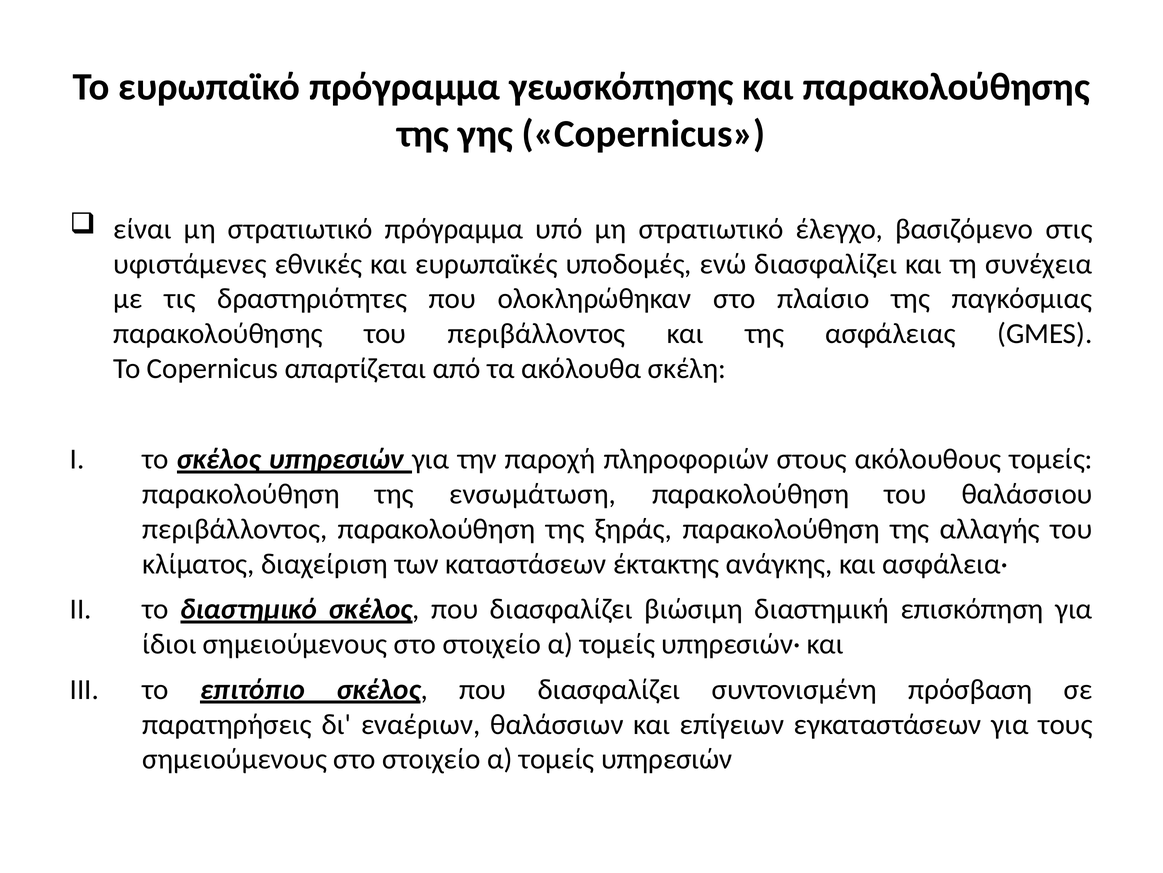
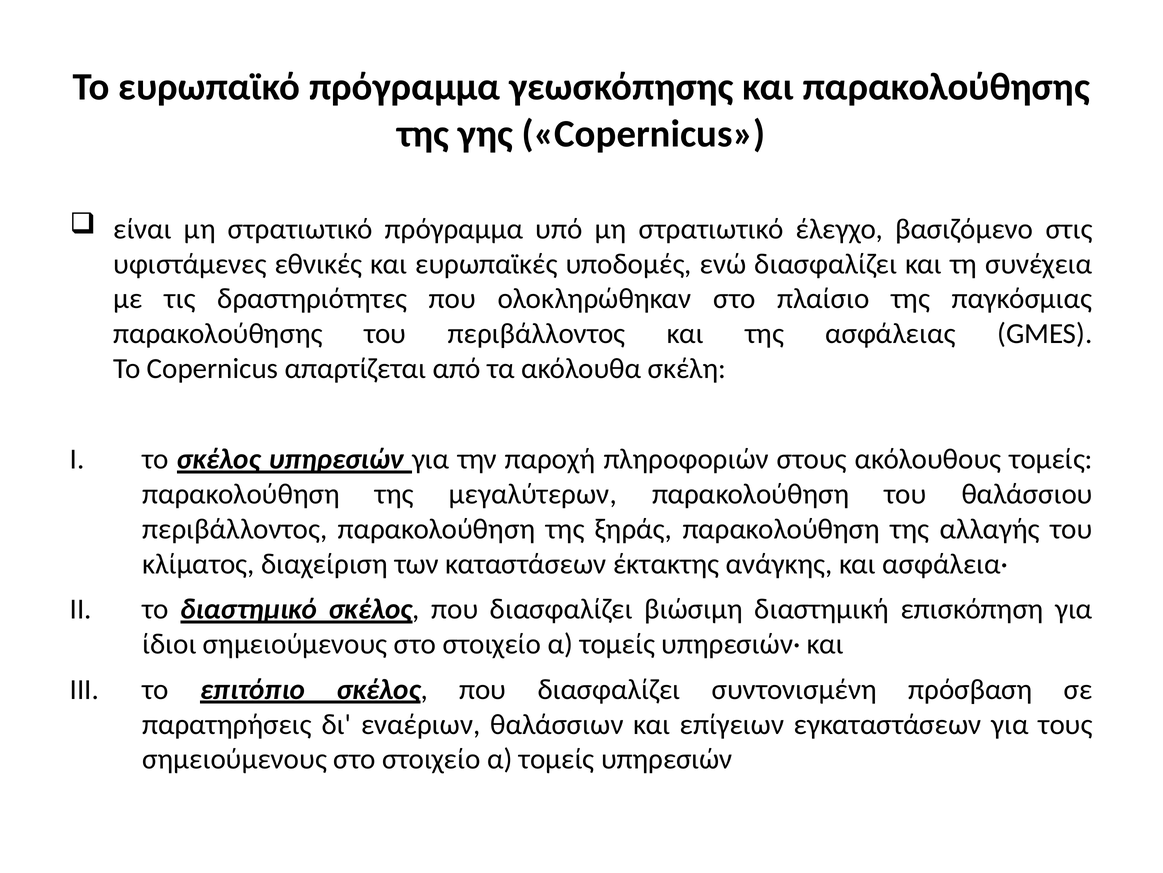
ενσωμάτωση: ενσωμάτωση -> μεγαλύτερων
